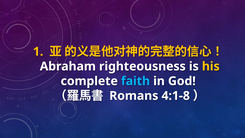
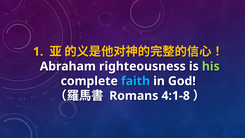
his colour: yellow -> light green
